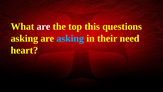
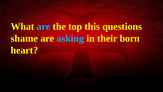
are at (44, 26) colour: white -> light blue
asking at (24, 38): asking -> shame
need: need -> born
